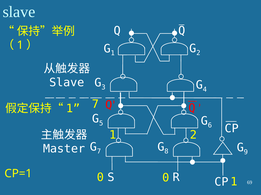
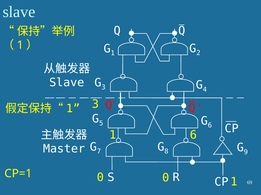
7 at (95, 105): 7 -> 3
1 2: 2 -> 6
